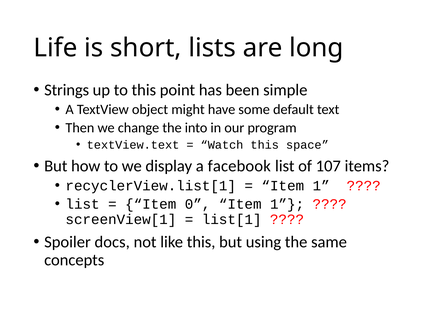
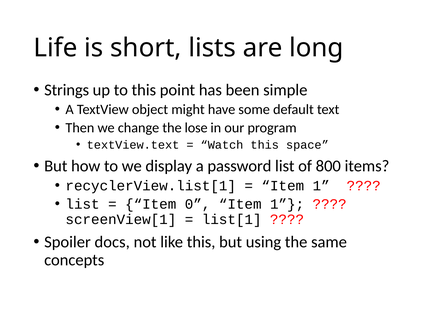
into: into -> lose
facebook: facebook -> password
107: 107 -> 800
